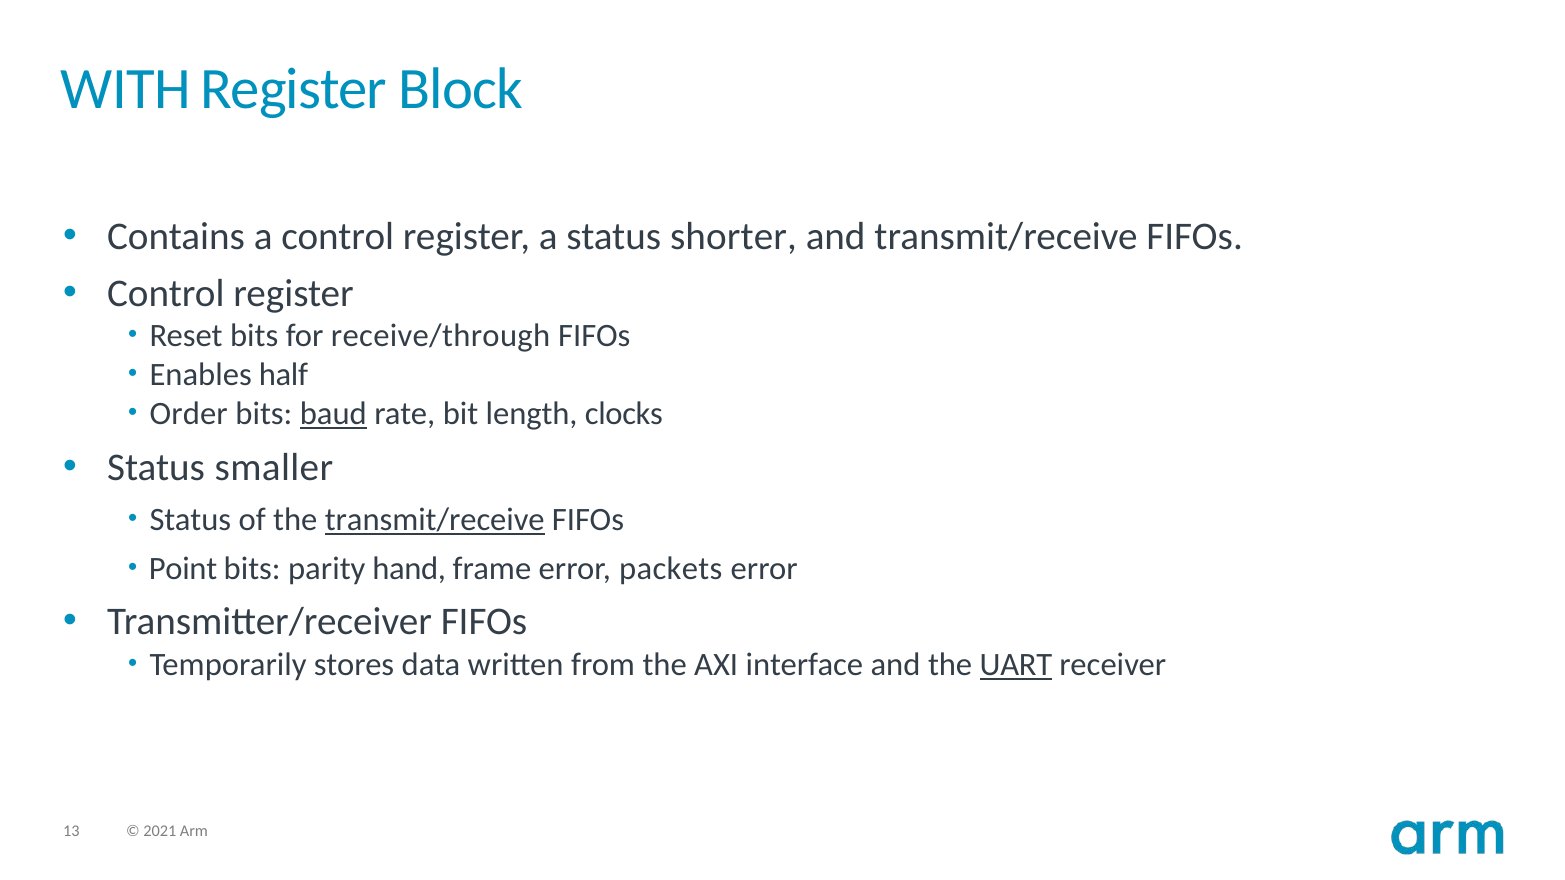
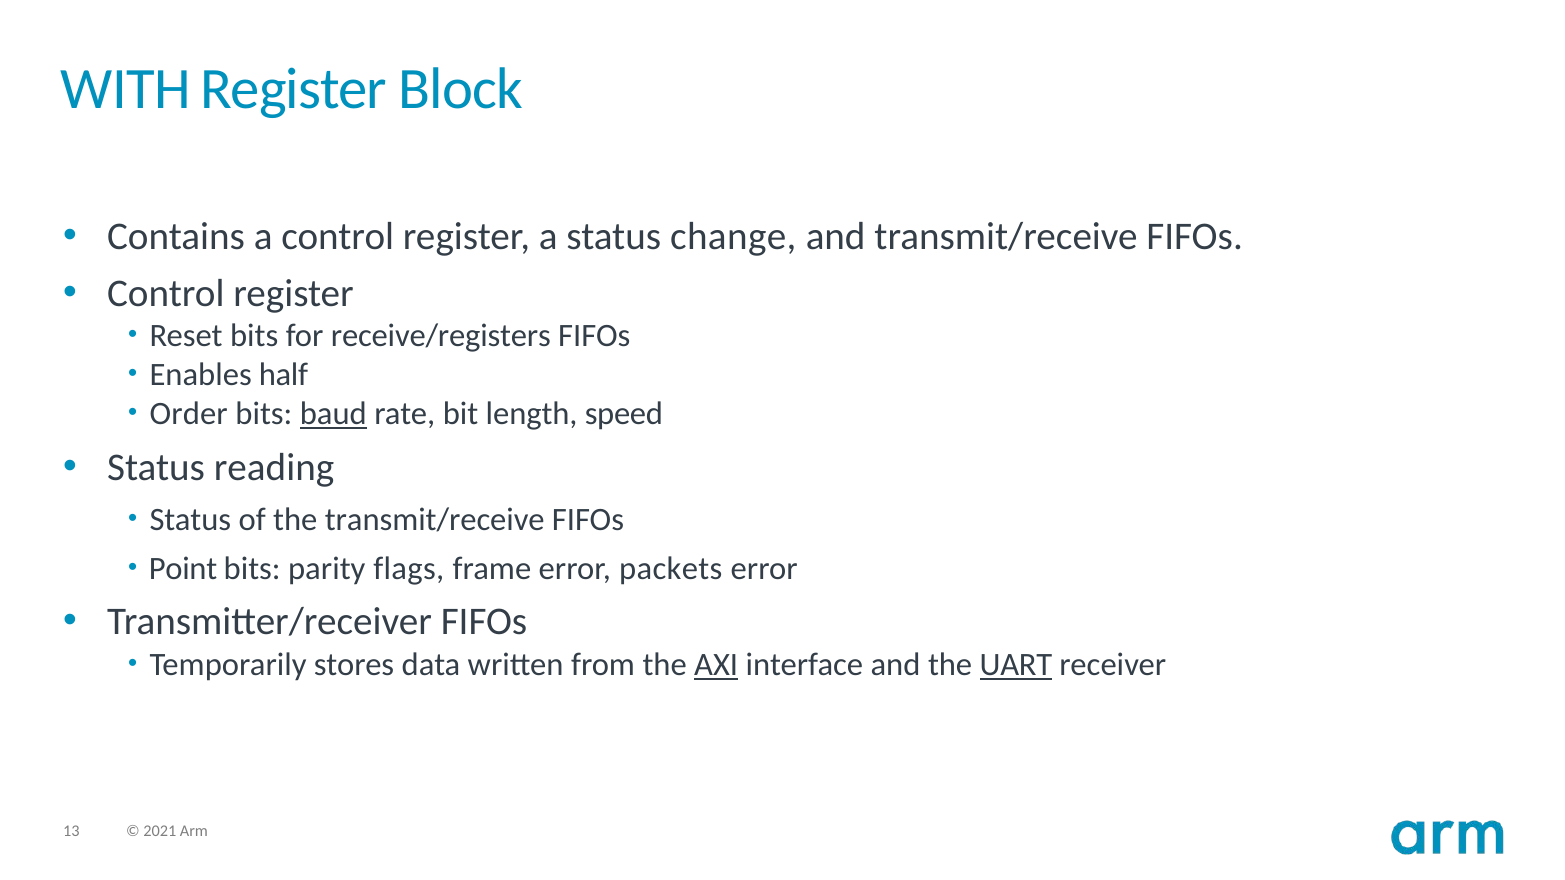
shorter: shorter -> change
receive/through: receive/through -> receive/registers
clocks: clocks -> speed
smaller: smaller -> reading
transmit/receive at (435, 520) underline: present -> none
hand: hand -> flags
AXI underline: none -> present
